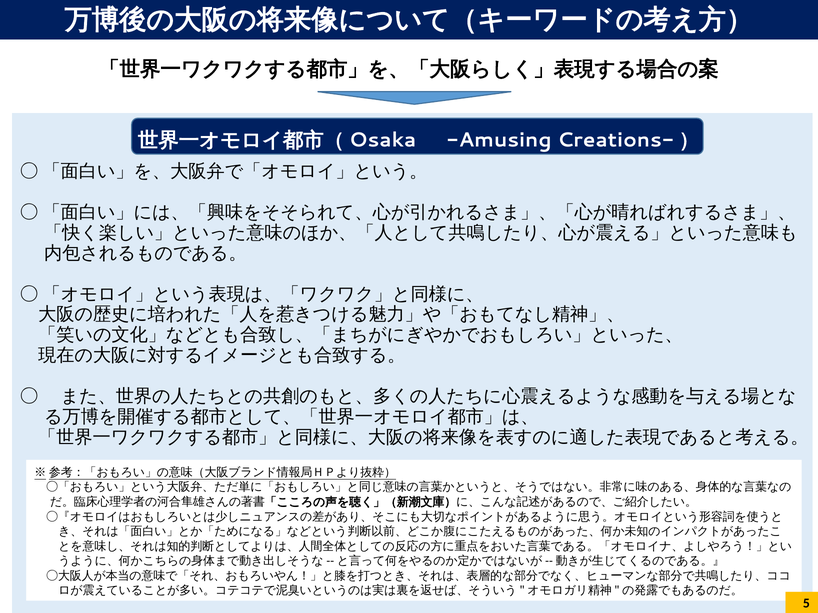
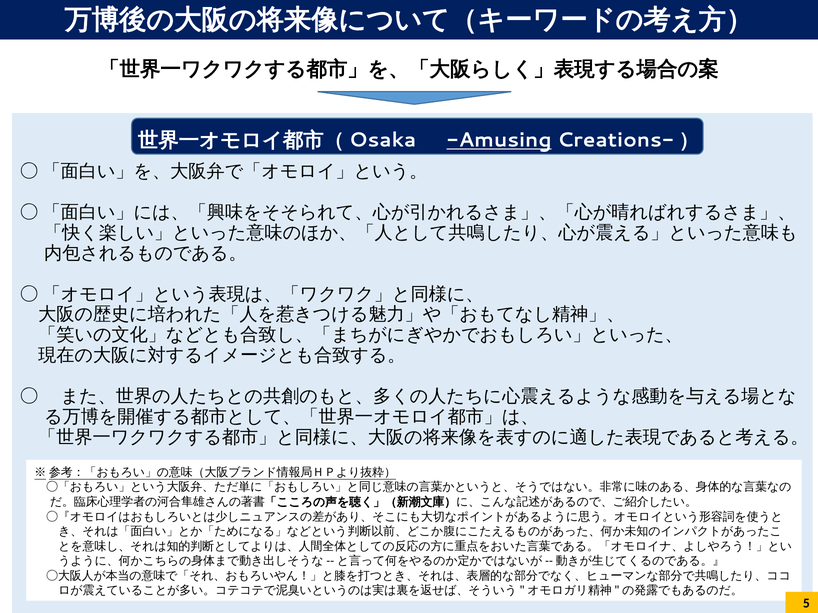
Amusing underline: none -> present
